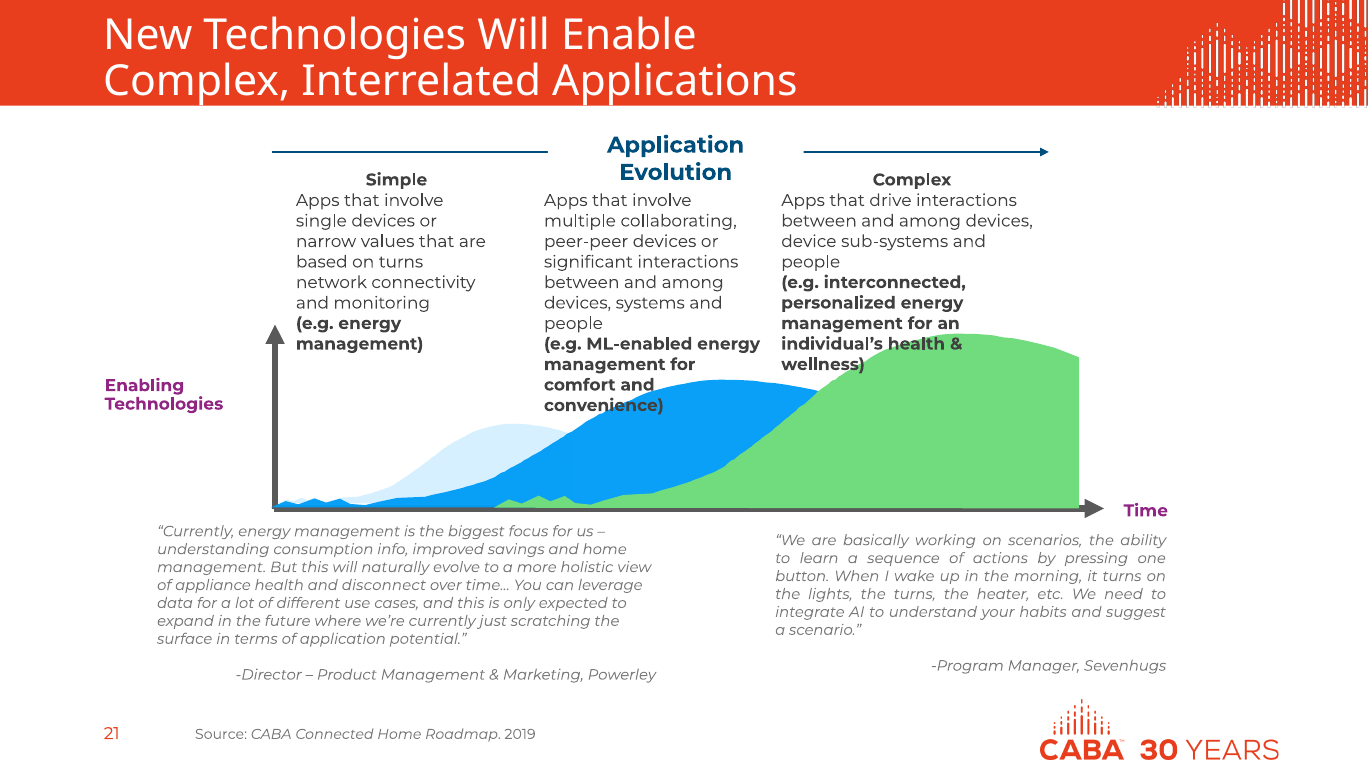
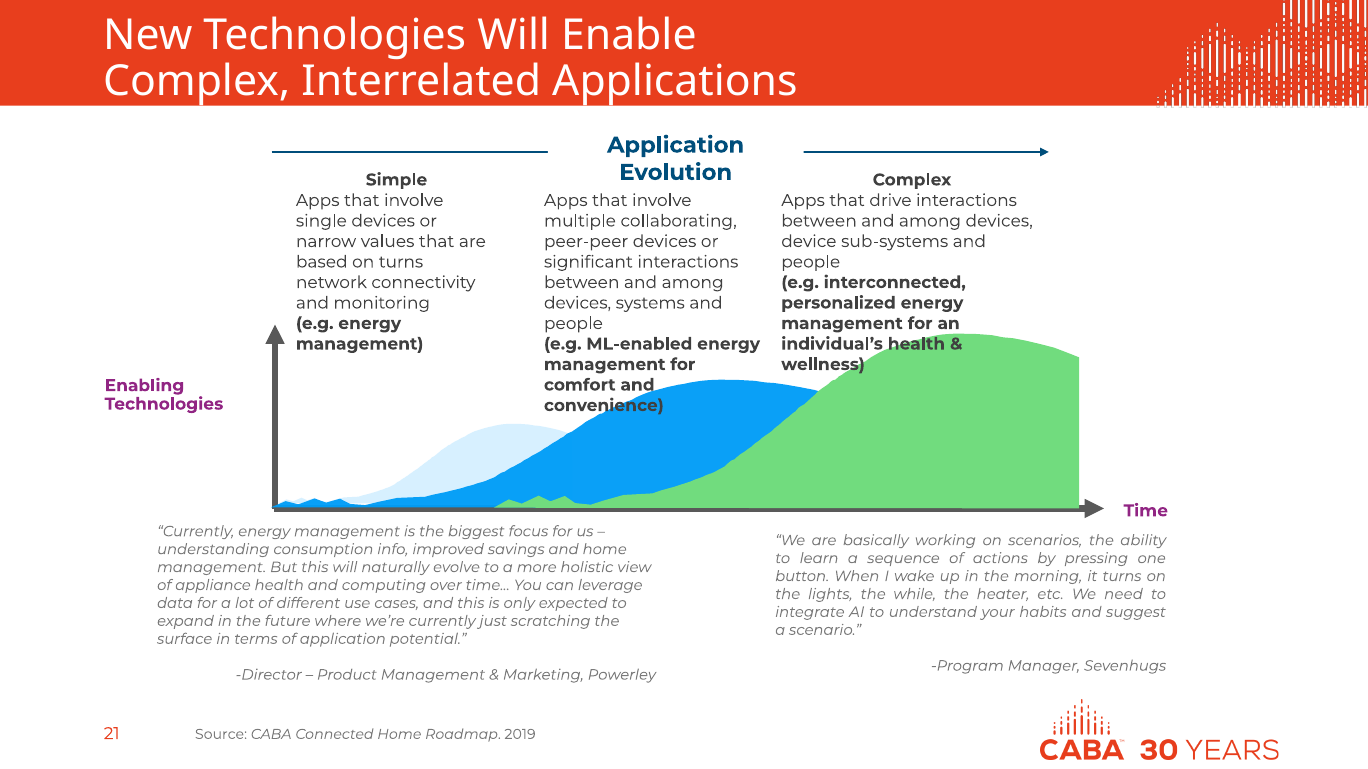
disconnect: disconnect -> computing
the turns: turns -> while
